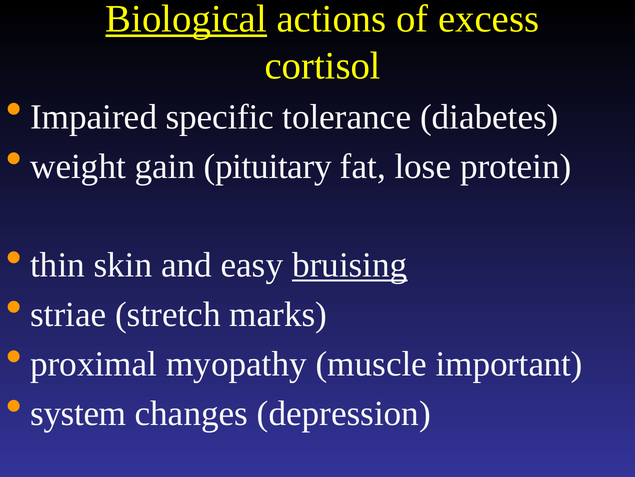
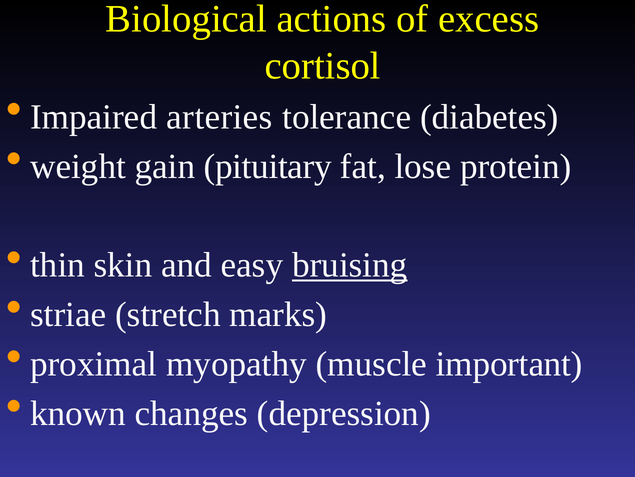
Biological underline: present -> none
specific: specific -> arteries
system: system -> known
